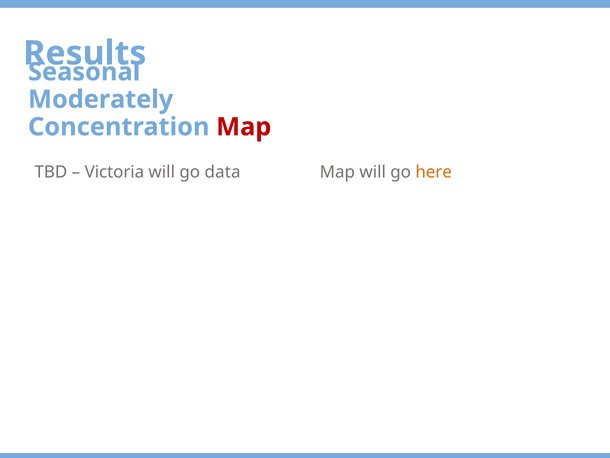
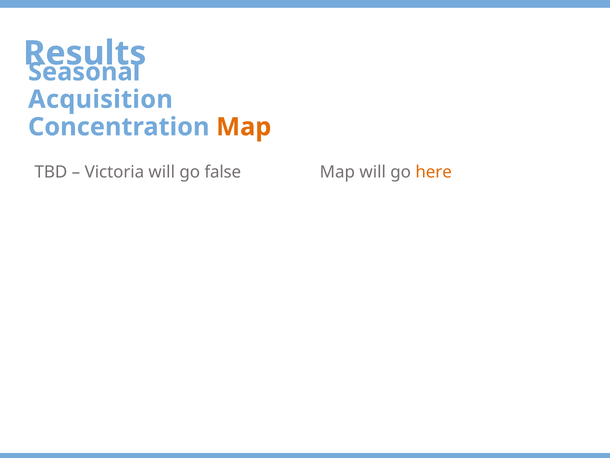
Moderately: Moderately -> Acquisition
Map at (244, 127) colour: red -> orange
data: data -> false
